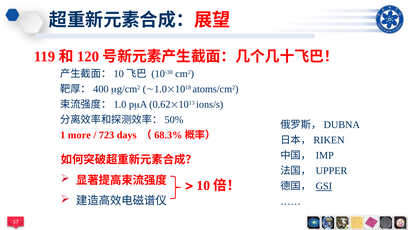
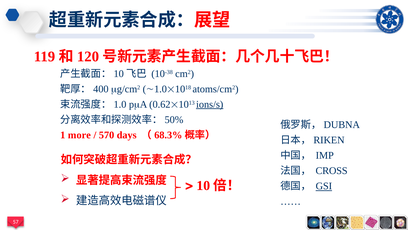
ions/s underline: none -> present
723: 723 -> 570
UPPER: UPPER -> CROSS
